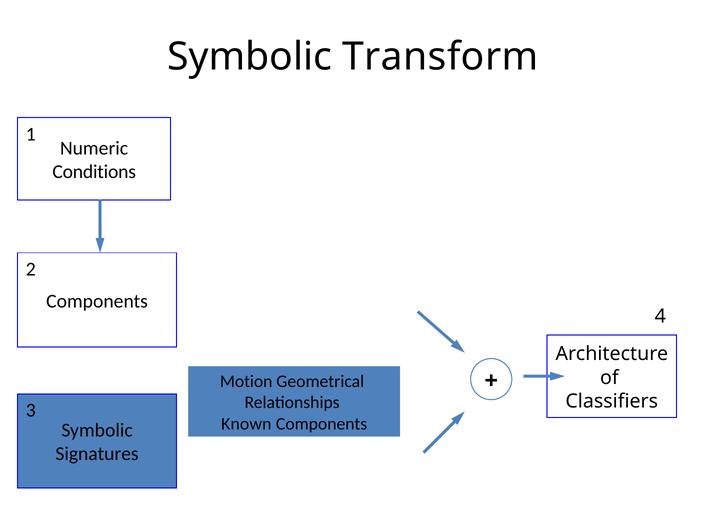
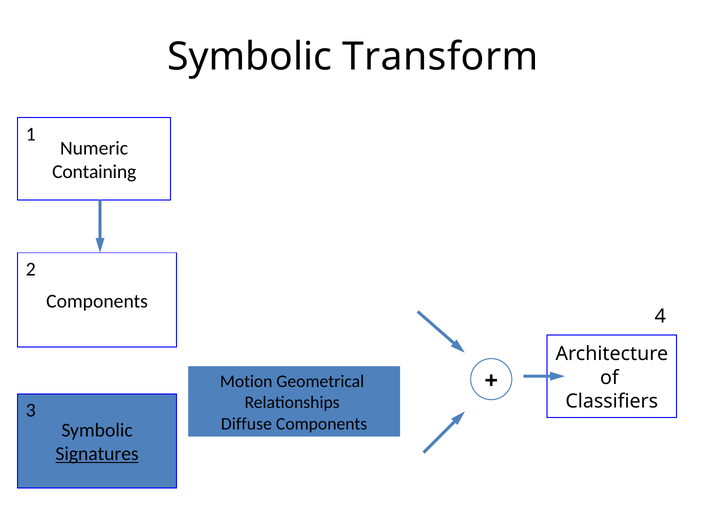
Conditions: Conditions -> Containing
Known: Known -> Diffuse
Signatures underline: none -> present
